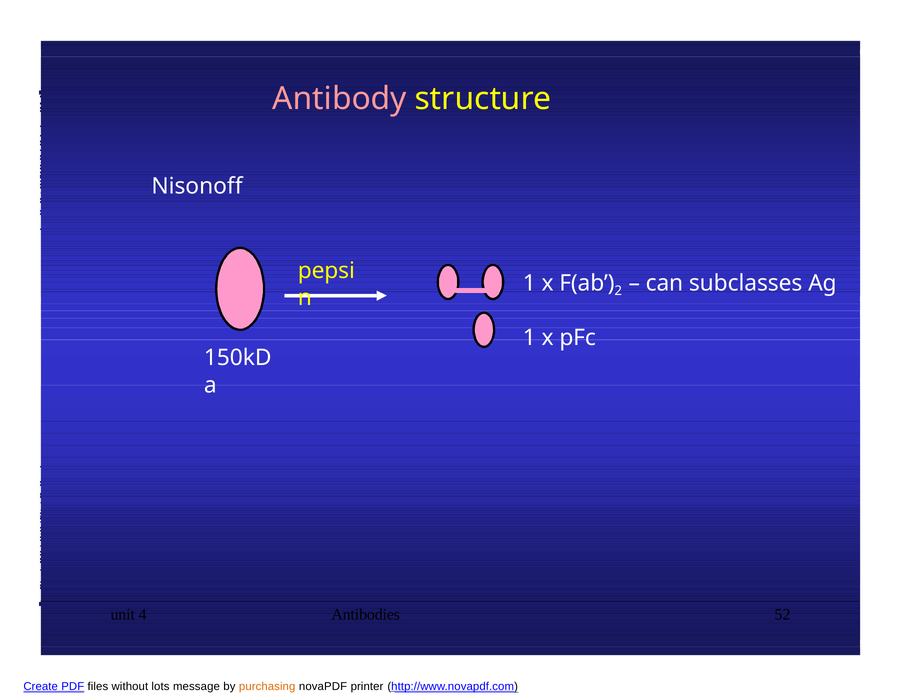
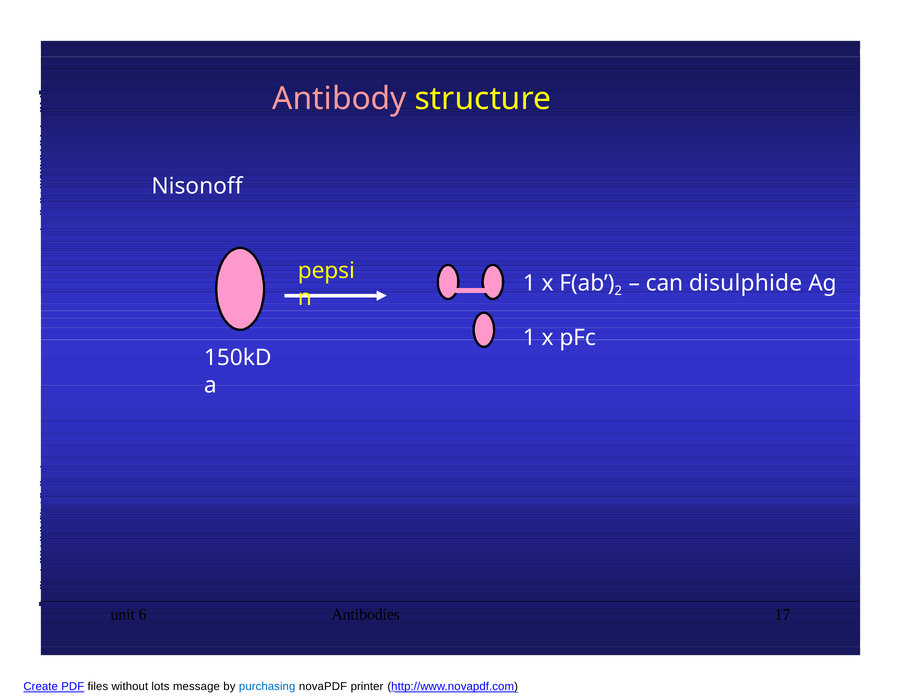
subclasses: subclasses -> disulphide
4: 4 -> 6
52: 52 -> 17
purchasing colour: orange -> blue
